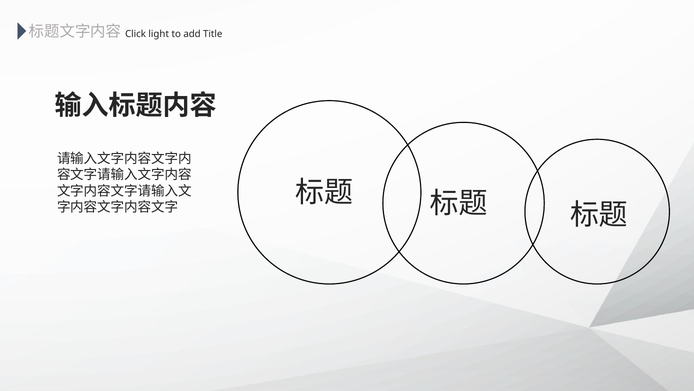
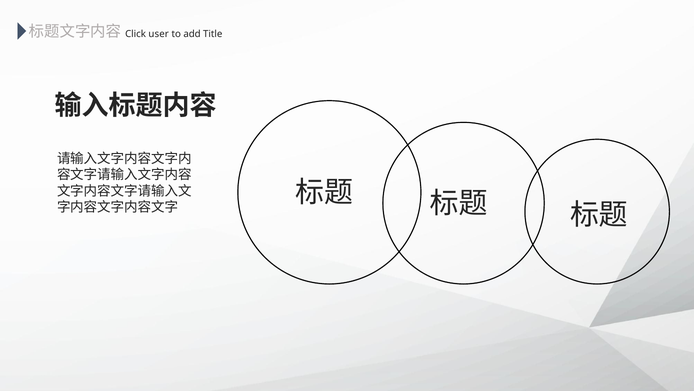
light: light -> user
